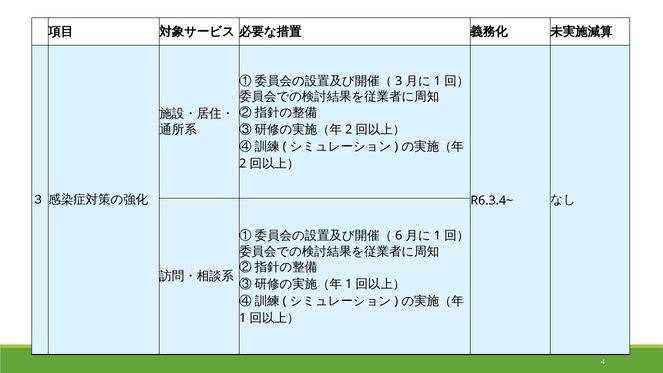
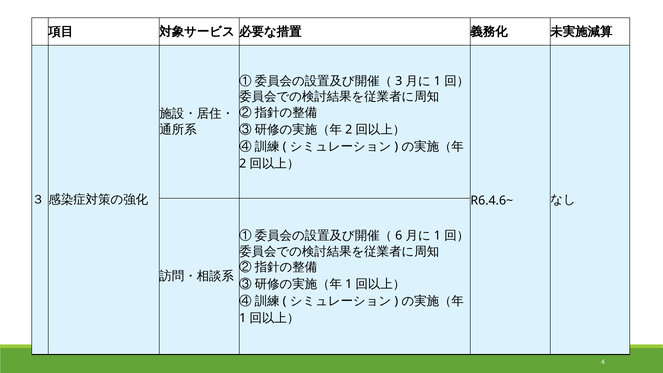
R6.3.4~: R6.3.4~ -> R6.4.6~
